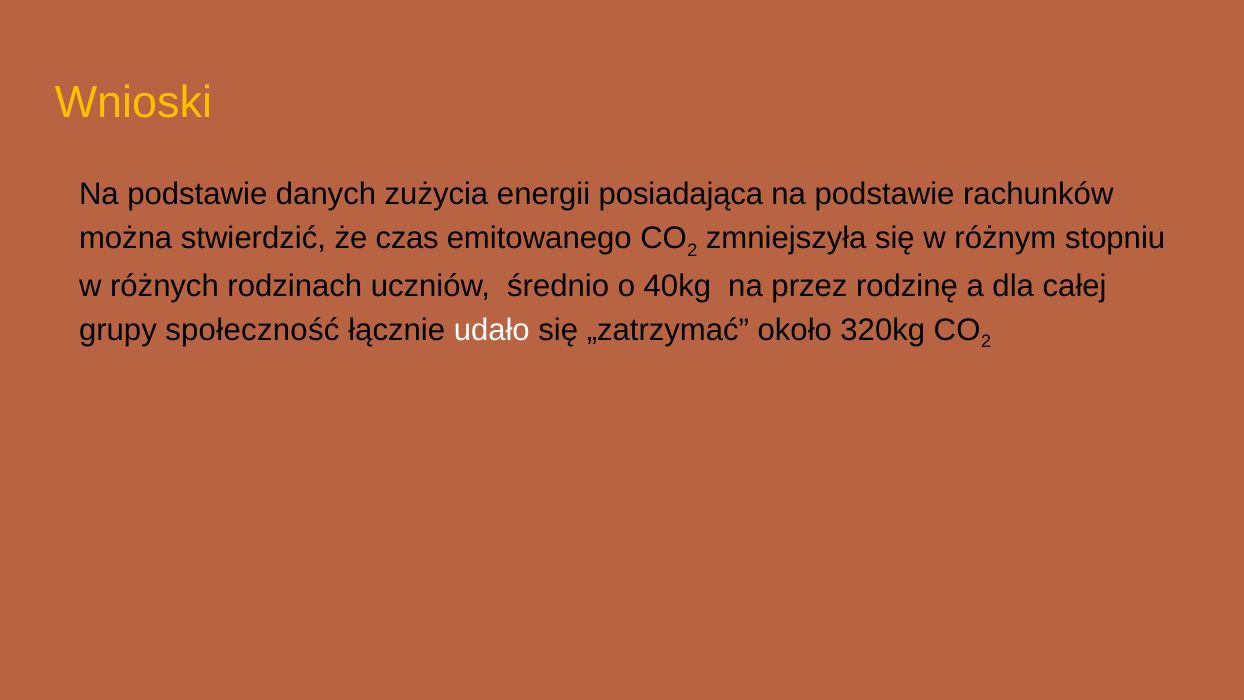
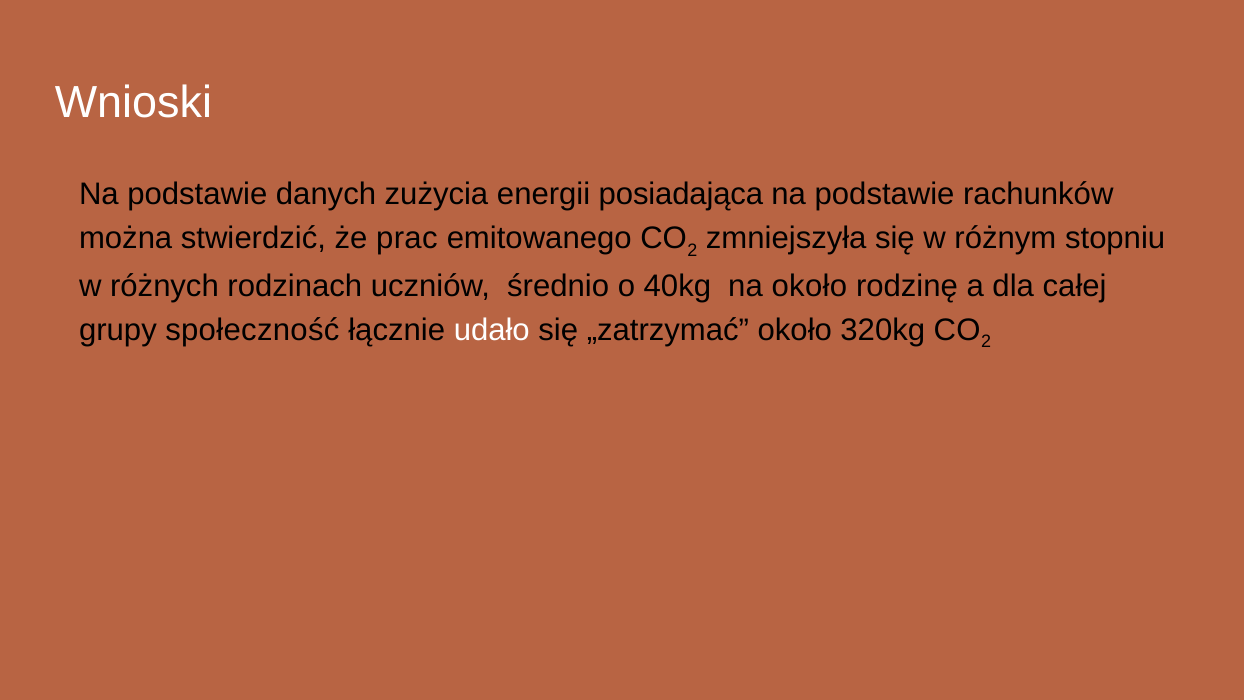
Wnioski colour: yellow -> white
czas: czas -> prac
na przez: przez -> około
